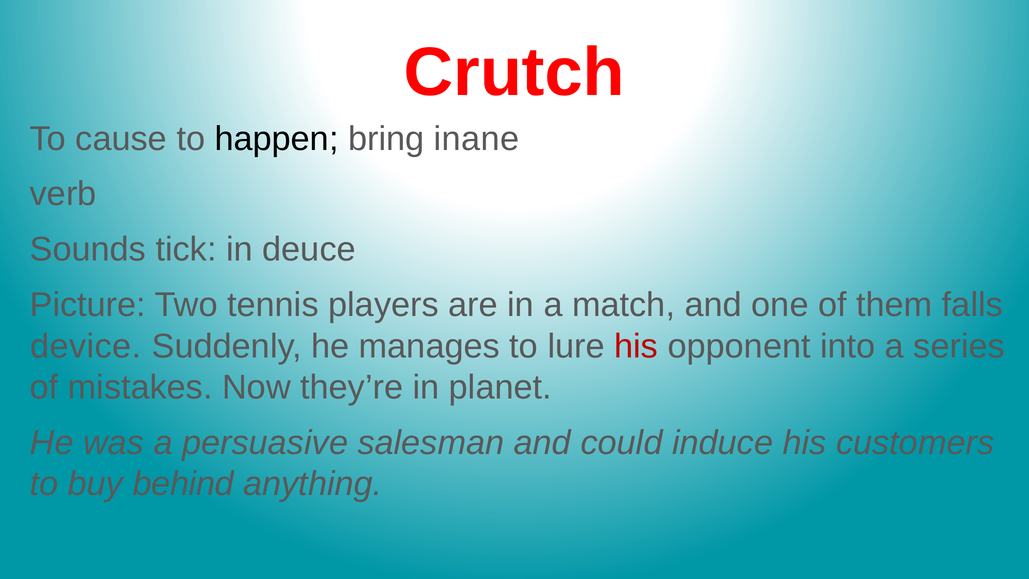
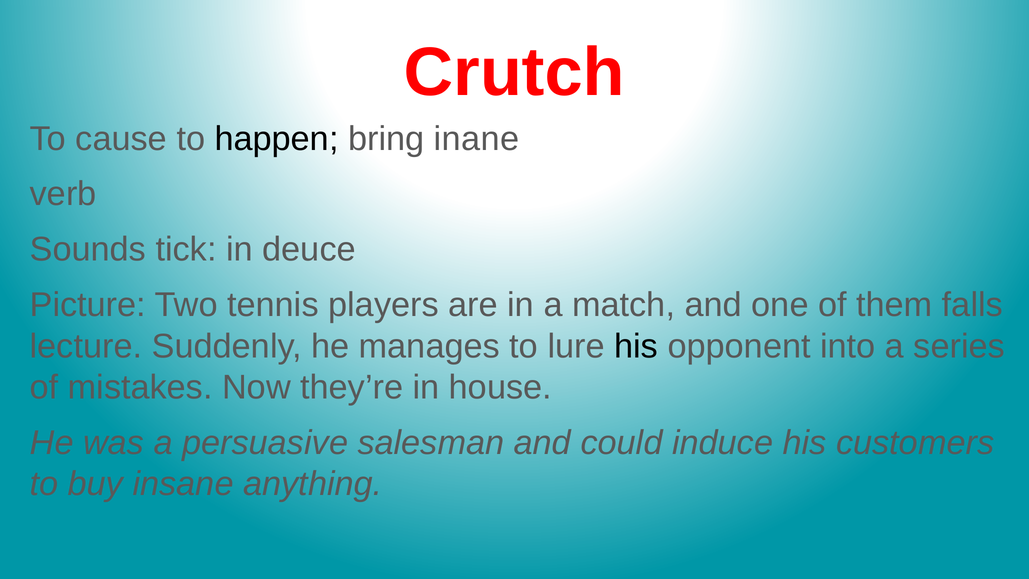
device: device -> lecture
his at (636, 346) colour: red -> black
planet: planet -> house
behind: behind -> insane
